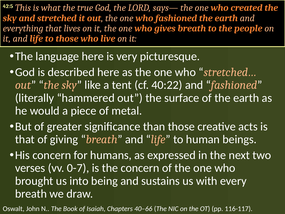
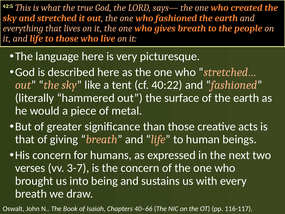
0-7: 0-7 -> 3-7
